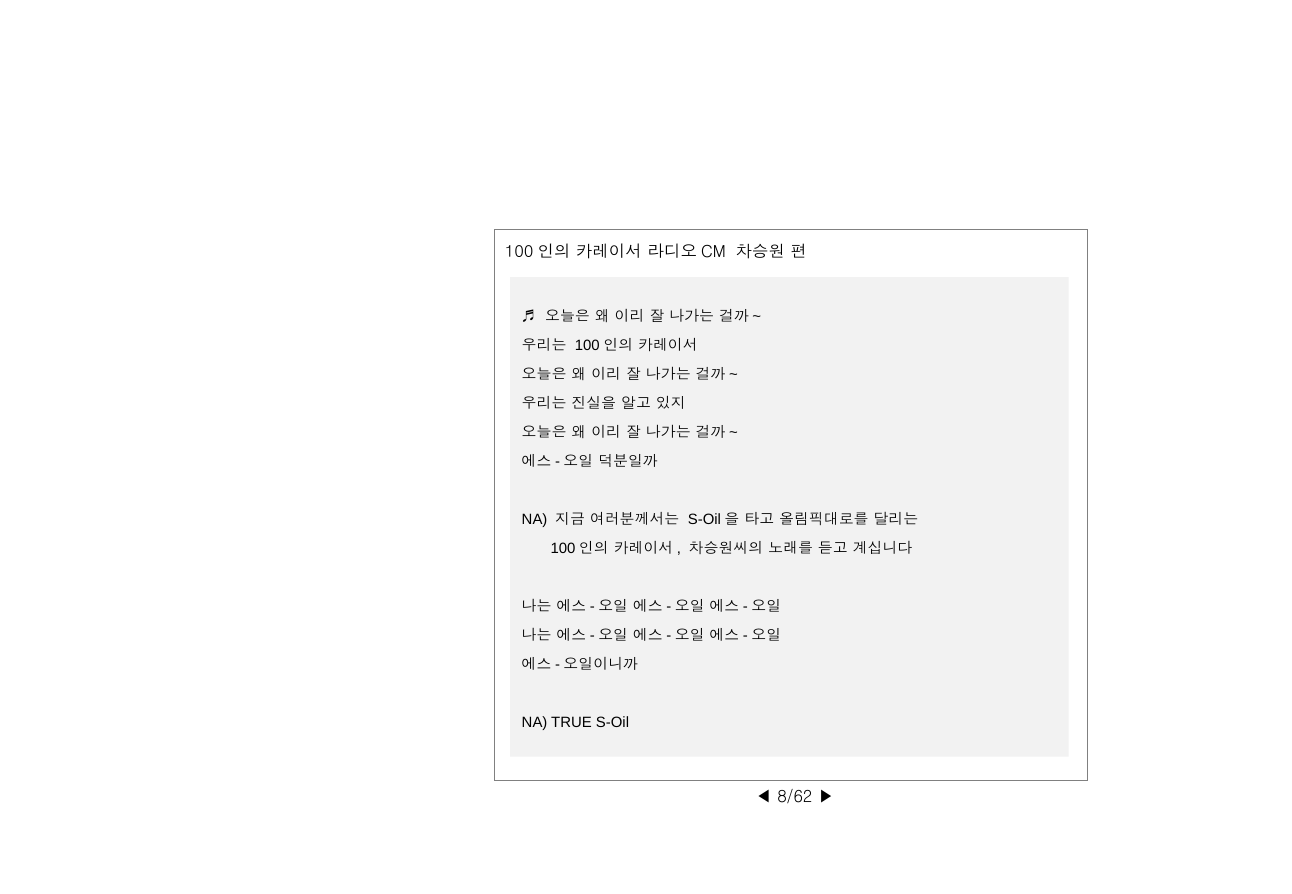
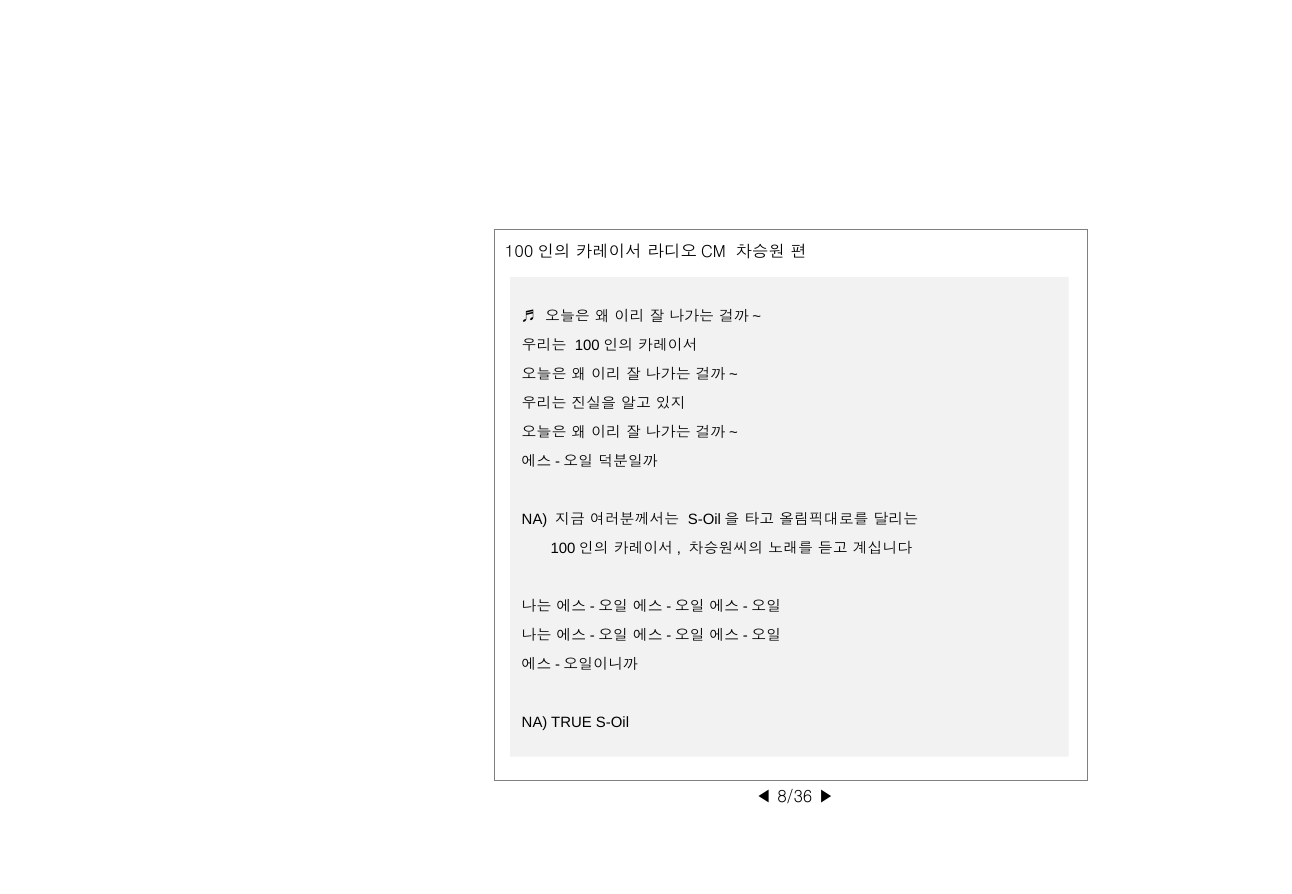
8/62: 8/62 -> 8/36
